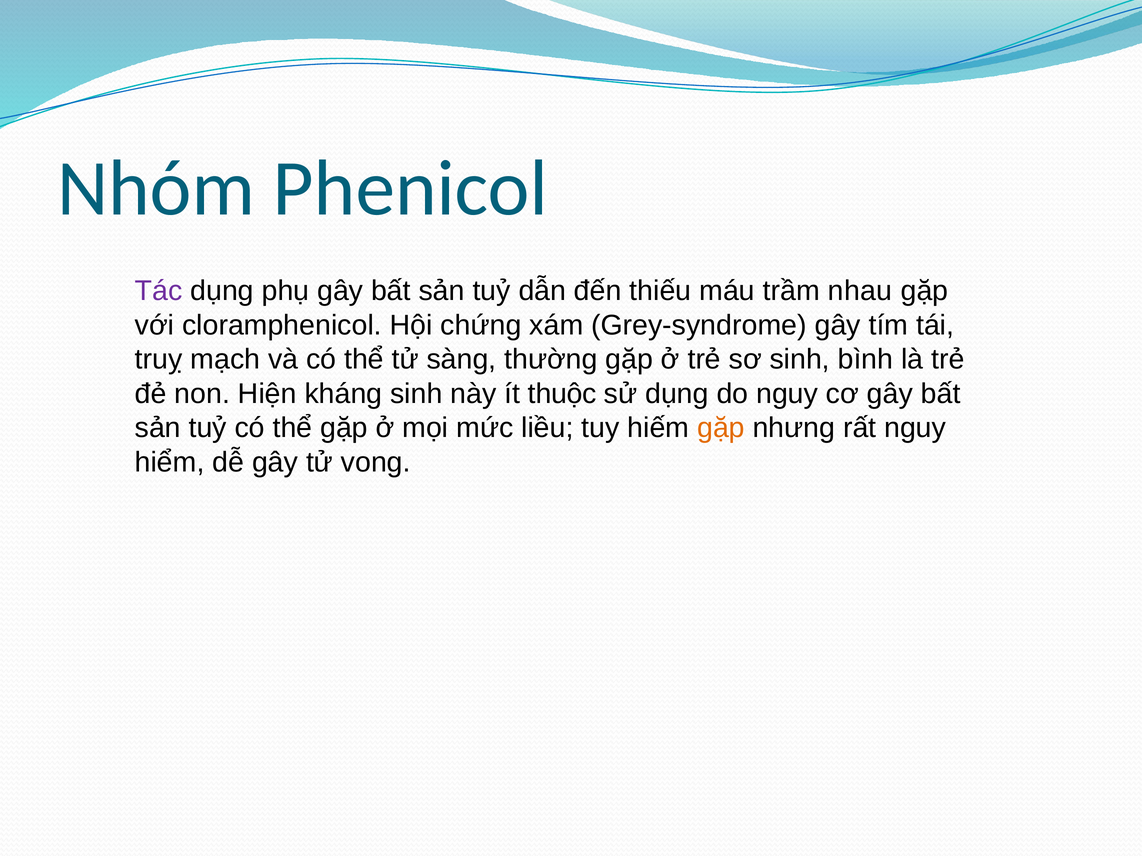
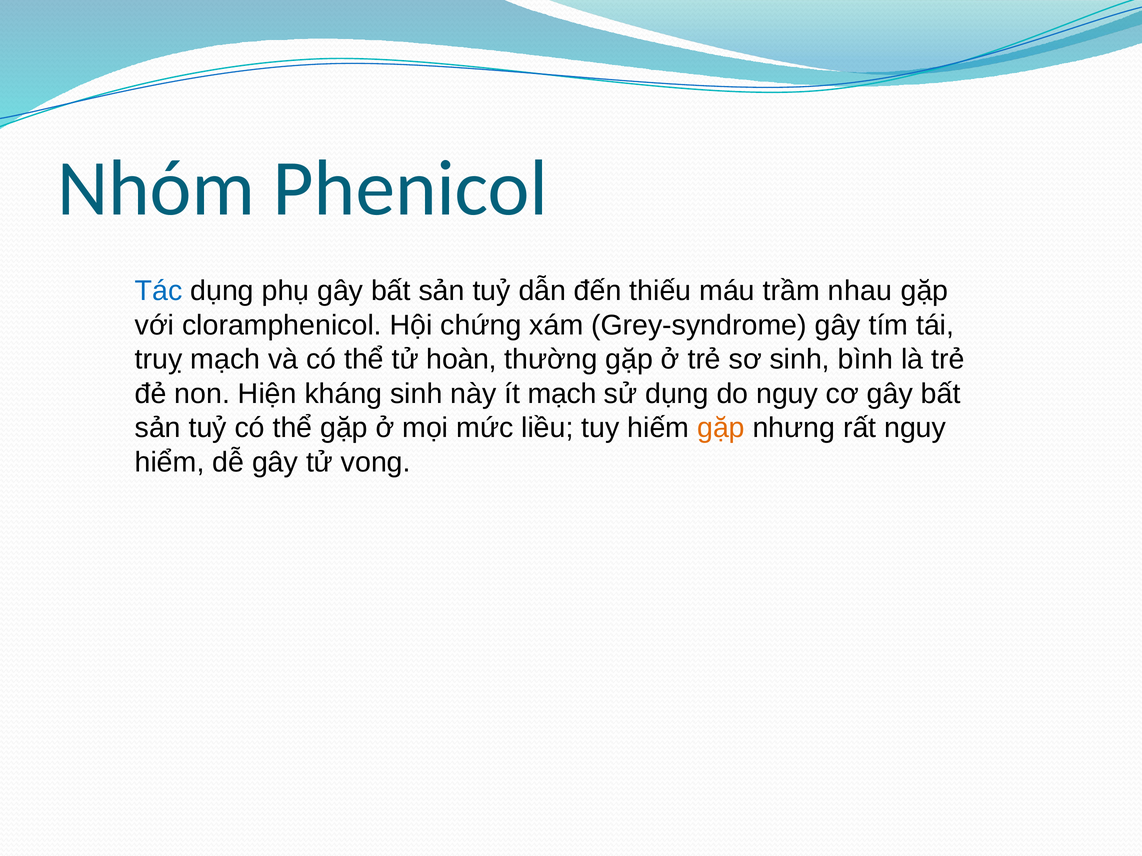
Tác colour: purple -> blue
sàng: sàng -> hoàn
ít thuộc: thuộc -> mạch
